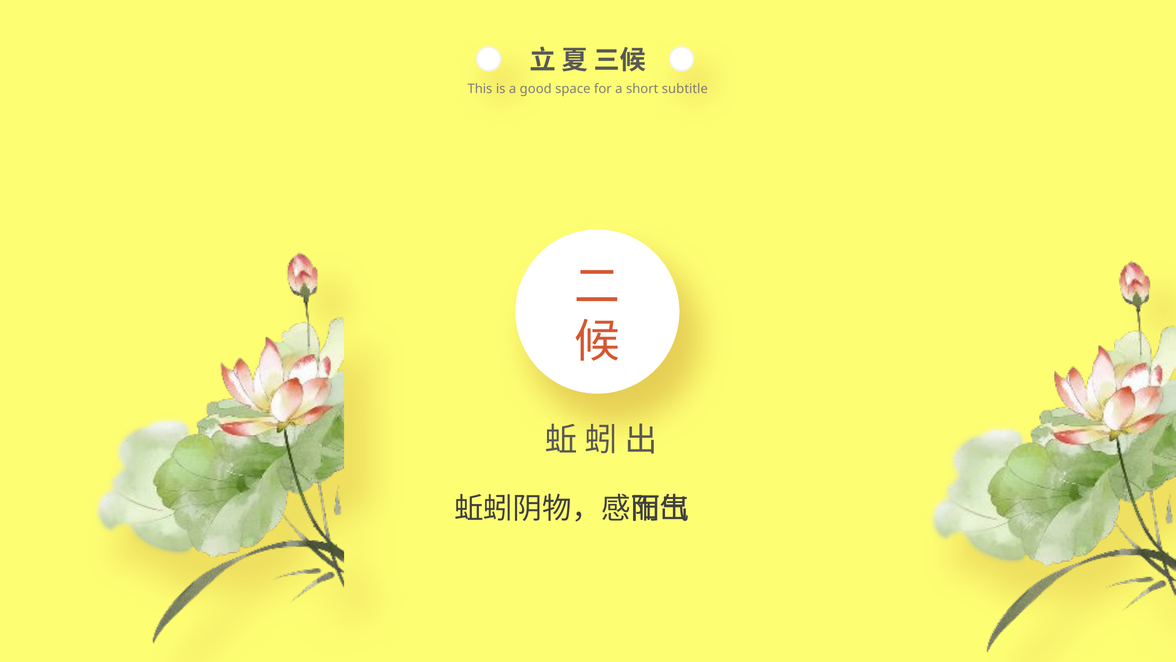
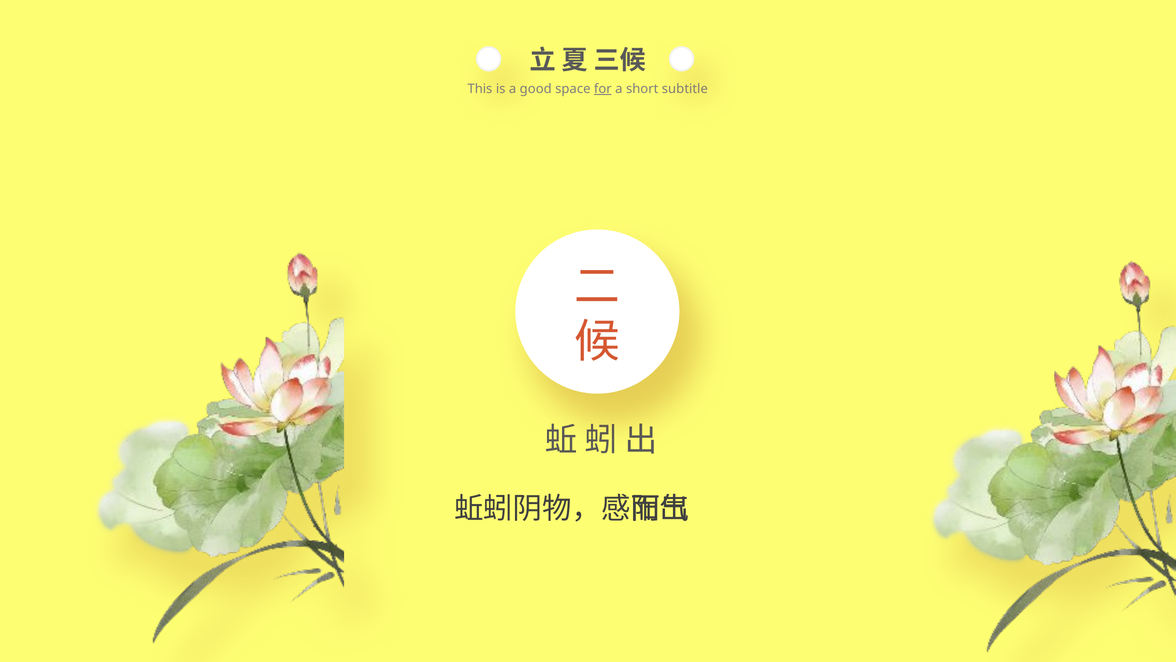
for underline: none -> present
